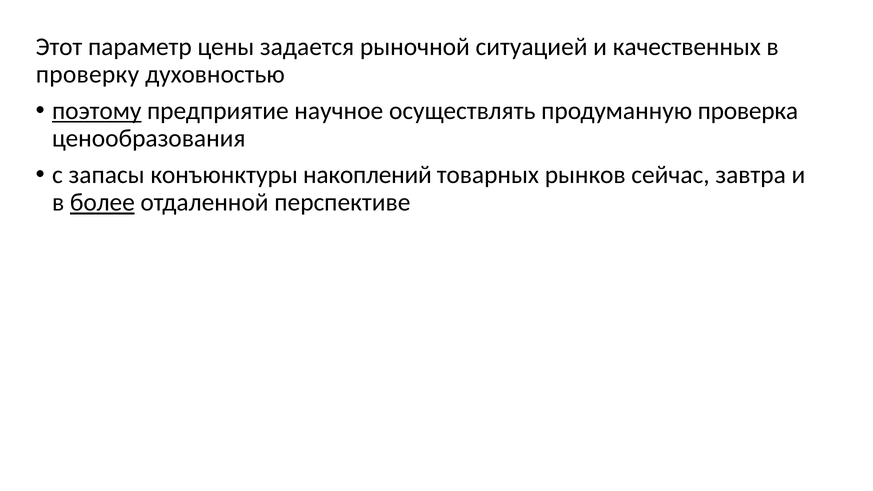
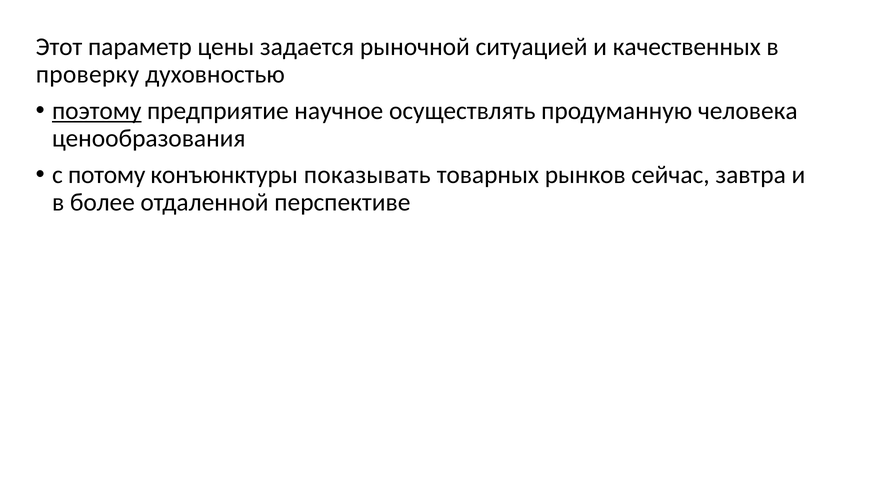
проверка: проверка -> человека
запасы: запасы -> потому
накоплений: накоплений -> показывать
более underline: present -> none
